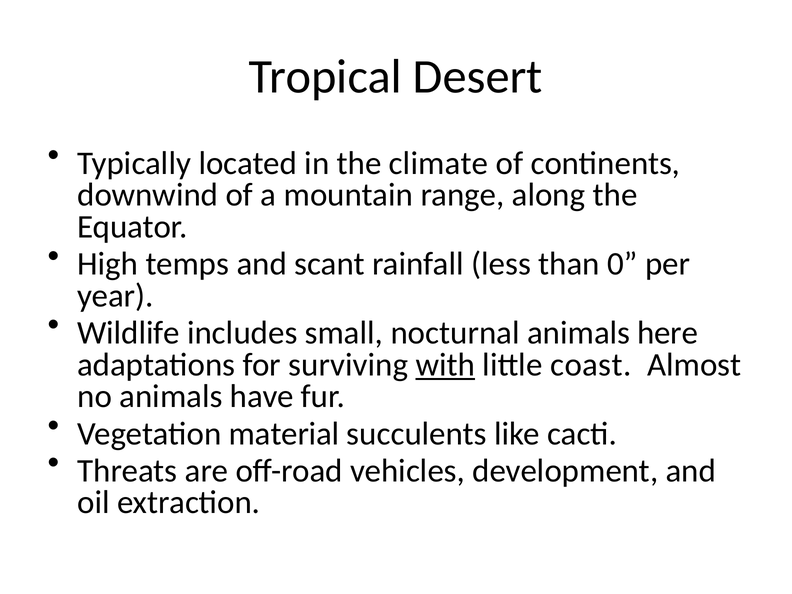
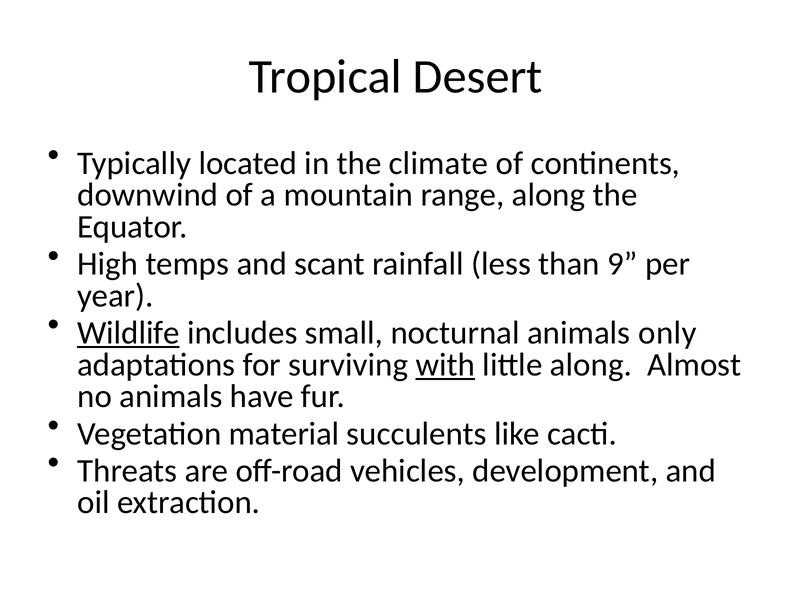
0: 0 -> 9
Wildlife underline: none -> present
here: here -> only
little coast: coast -> along
